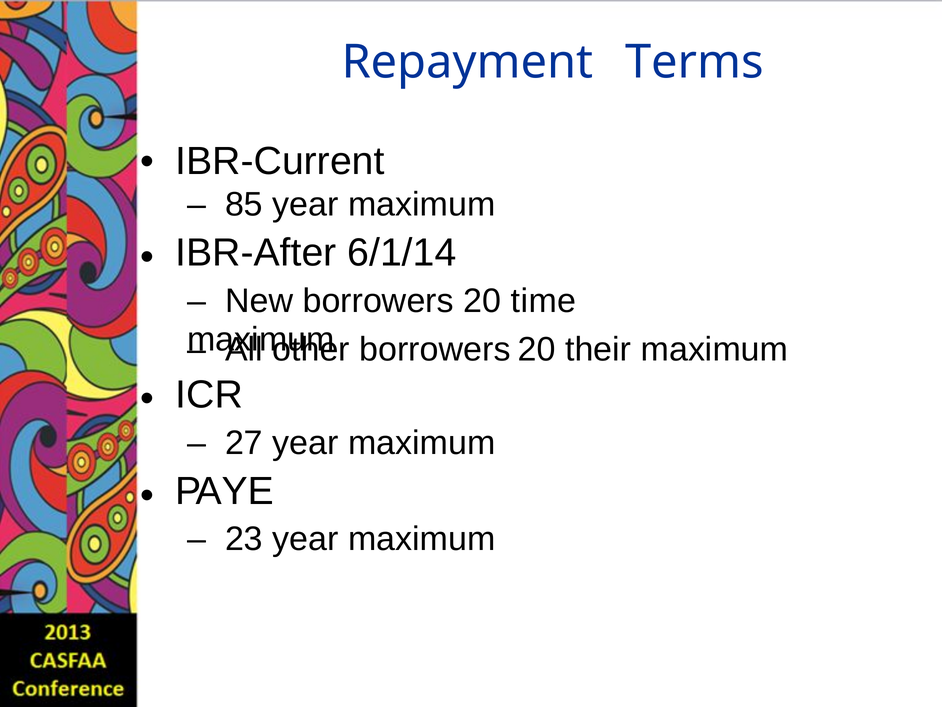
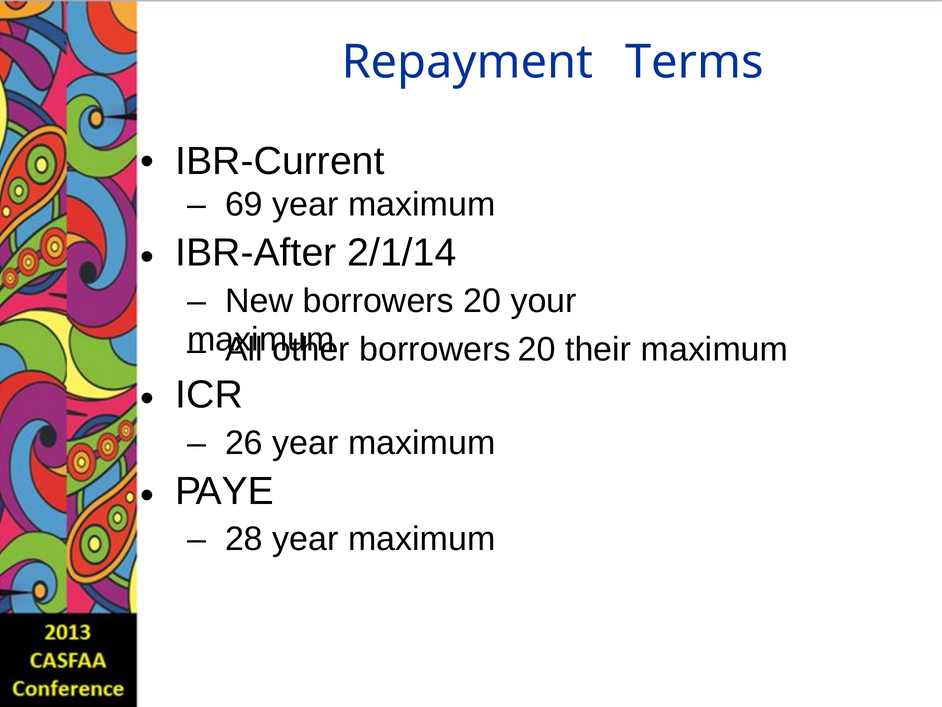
85: 85 -> 69
6/1/14: 6/1/14 -> 2/1/14
time: time -> your
27: 27 -> 26
23: 23 -> 28
